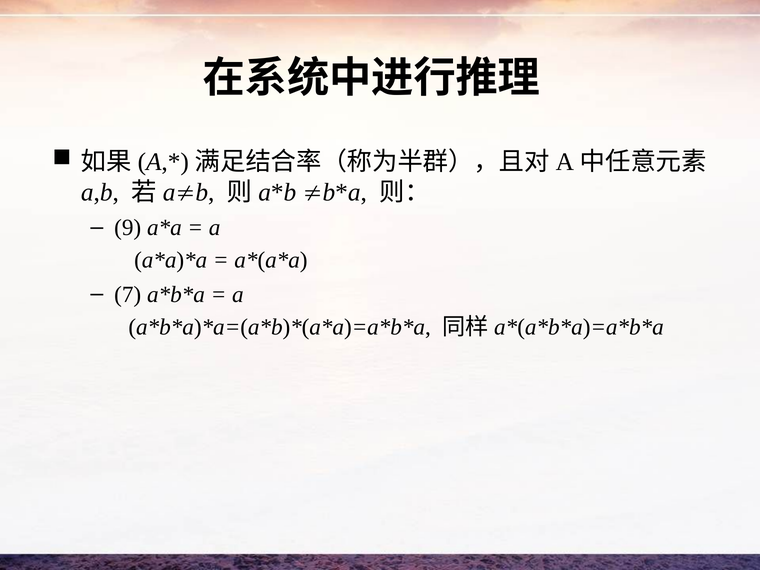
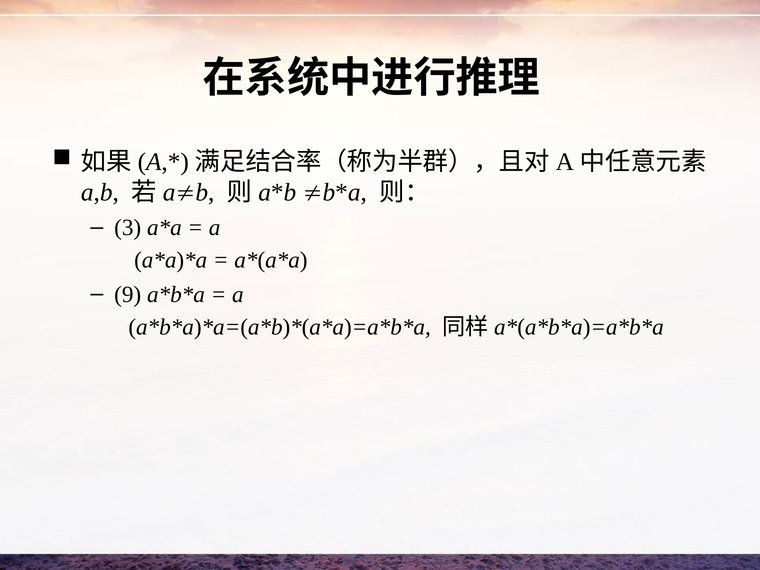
9: 9 -> 3
7: 7 -> 9
